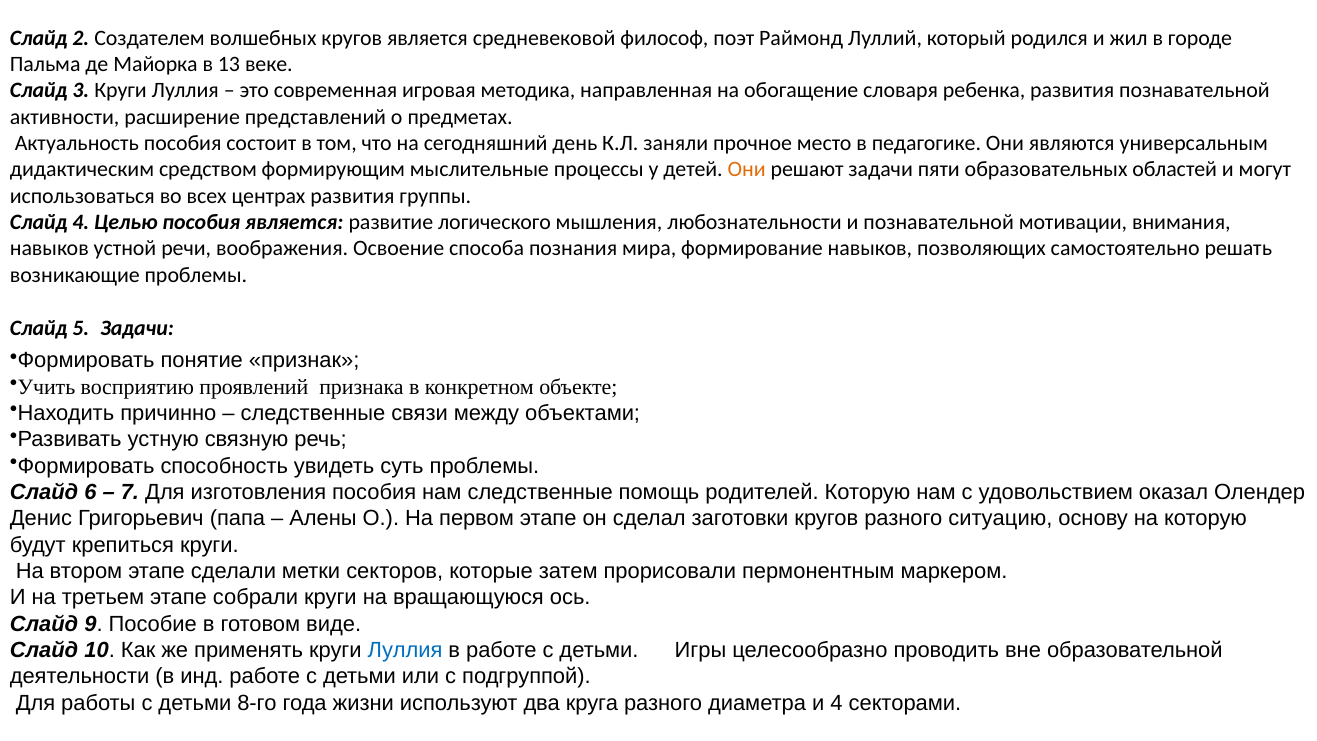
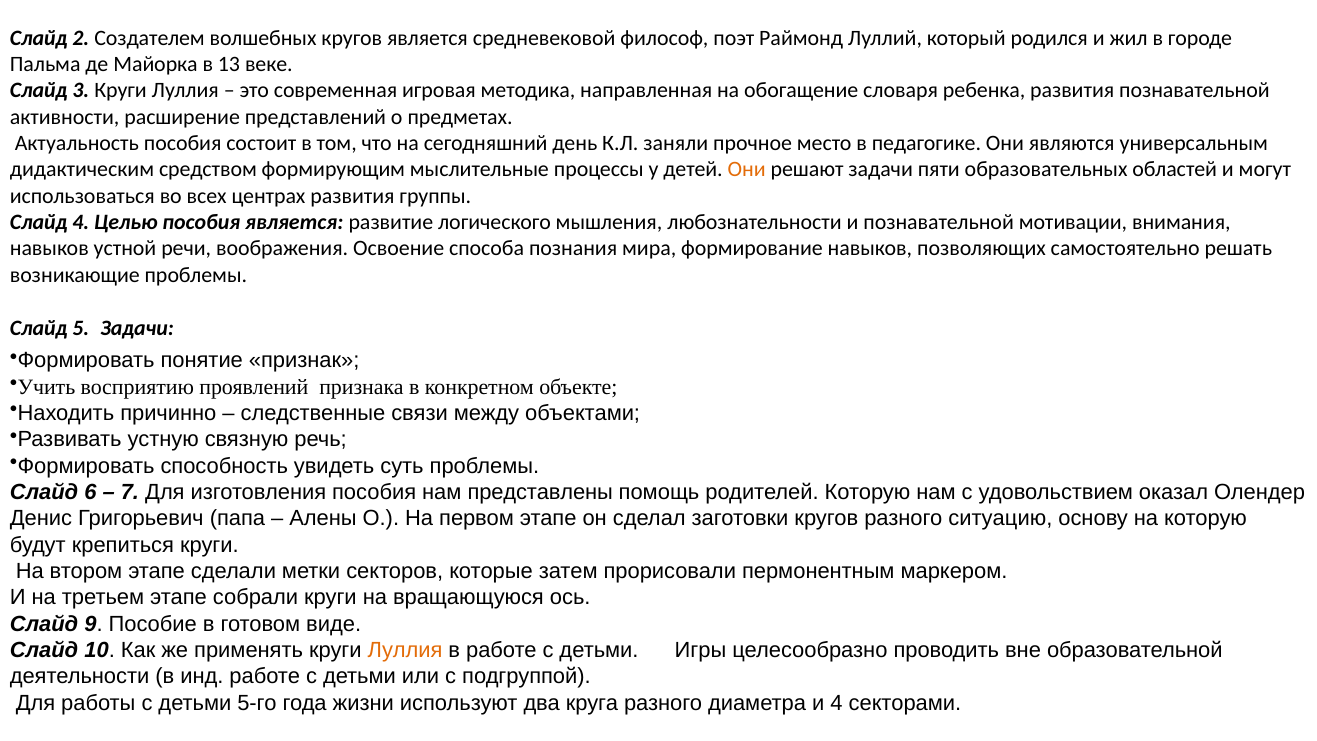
нам следственные: следственные -> представлены
Луллия at (405, 650) colour: blue -> orange
8-го: 8-го -> 5-го
